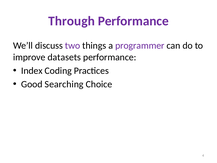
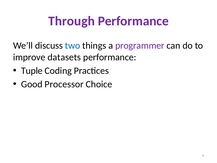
two colour: purple -> blue
Index: Index -> Tuple
Searching: Searching -> Processor
